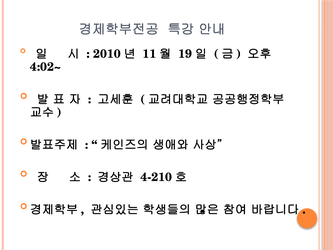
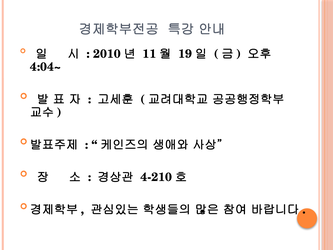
4:02~: 4:02~ -> 4:04~
